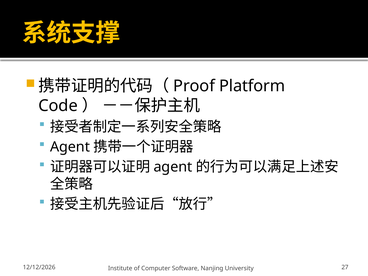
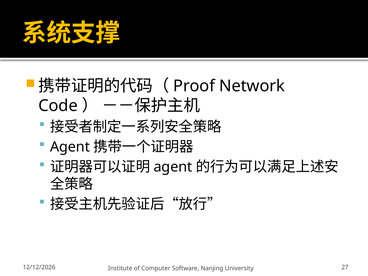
Platform: Platform -> Network
